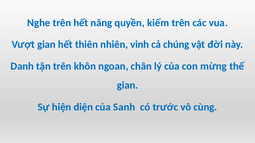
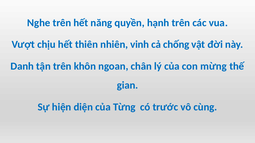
kiếm: kiếm -> hạnh
Vượt gian: gian -> chịu
chúng: chúng -> chống
Sanh: Sanh -> Từng
